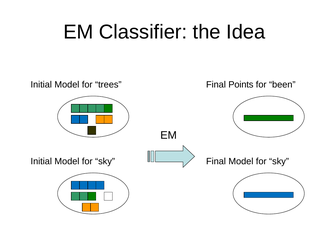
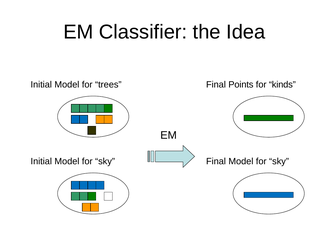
been: been -> kinds
